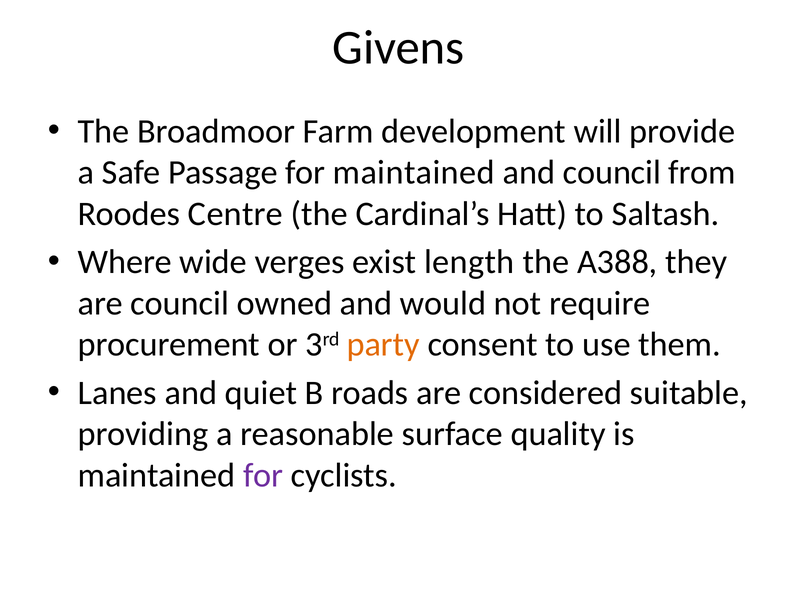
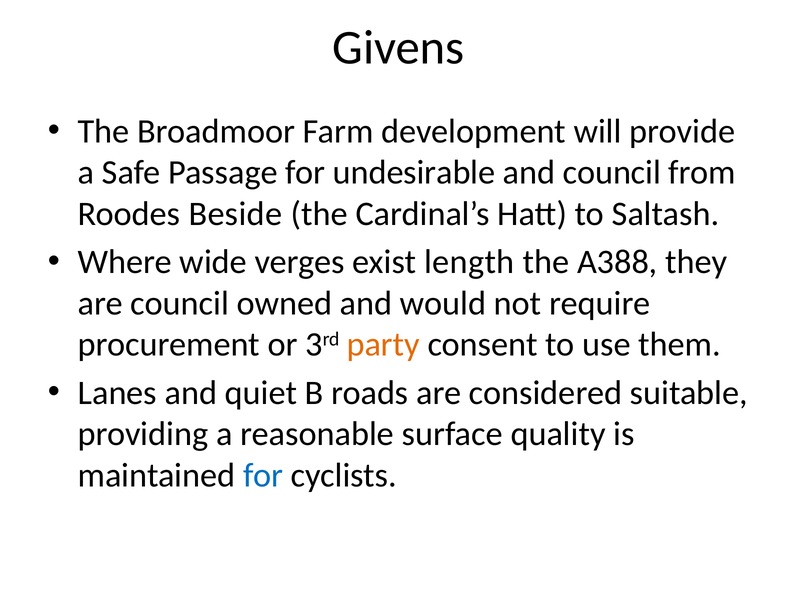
for maintained: maintained -> undesirable
Centre: Centre -> Beside
for at (263, 475) colour: purple -> blue
